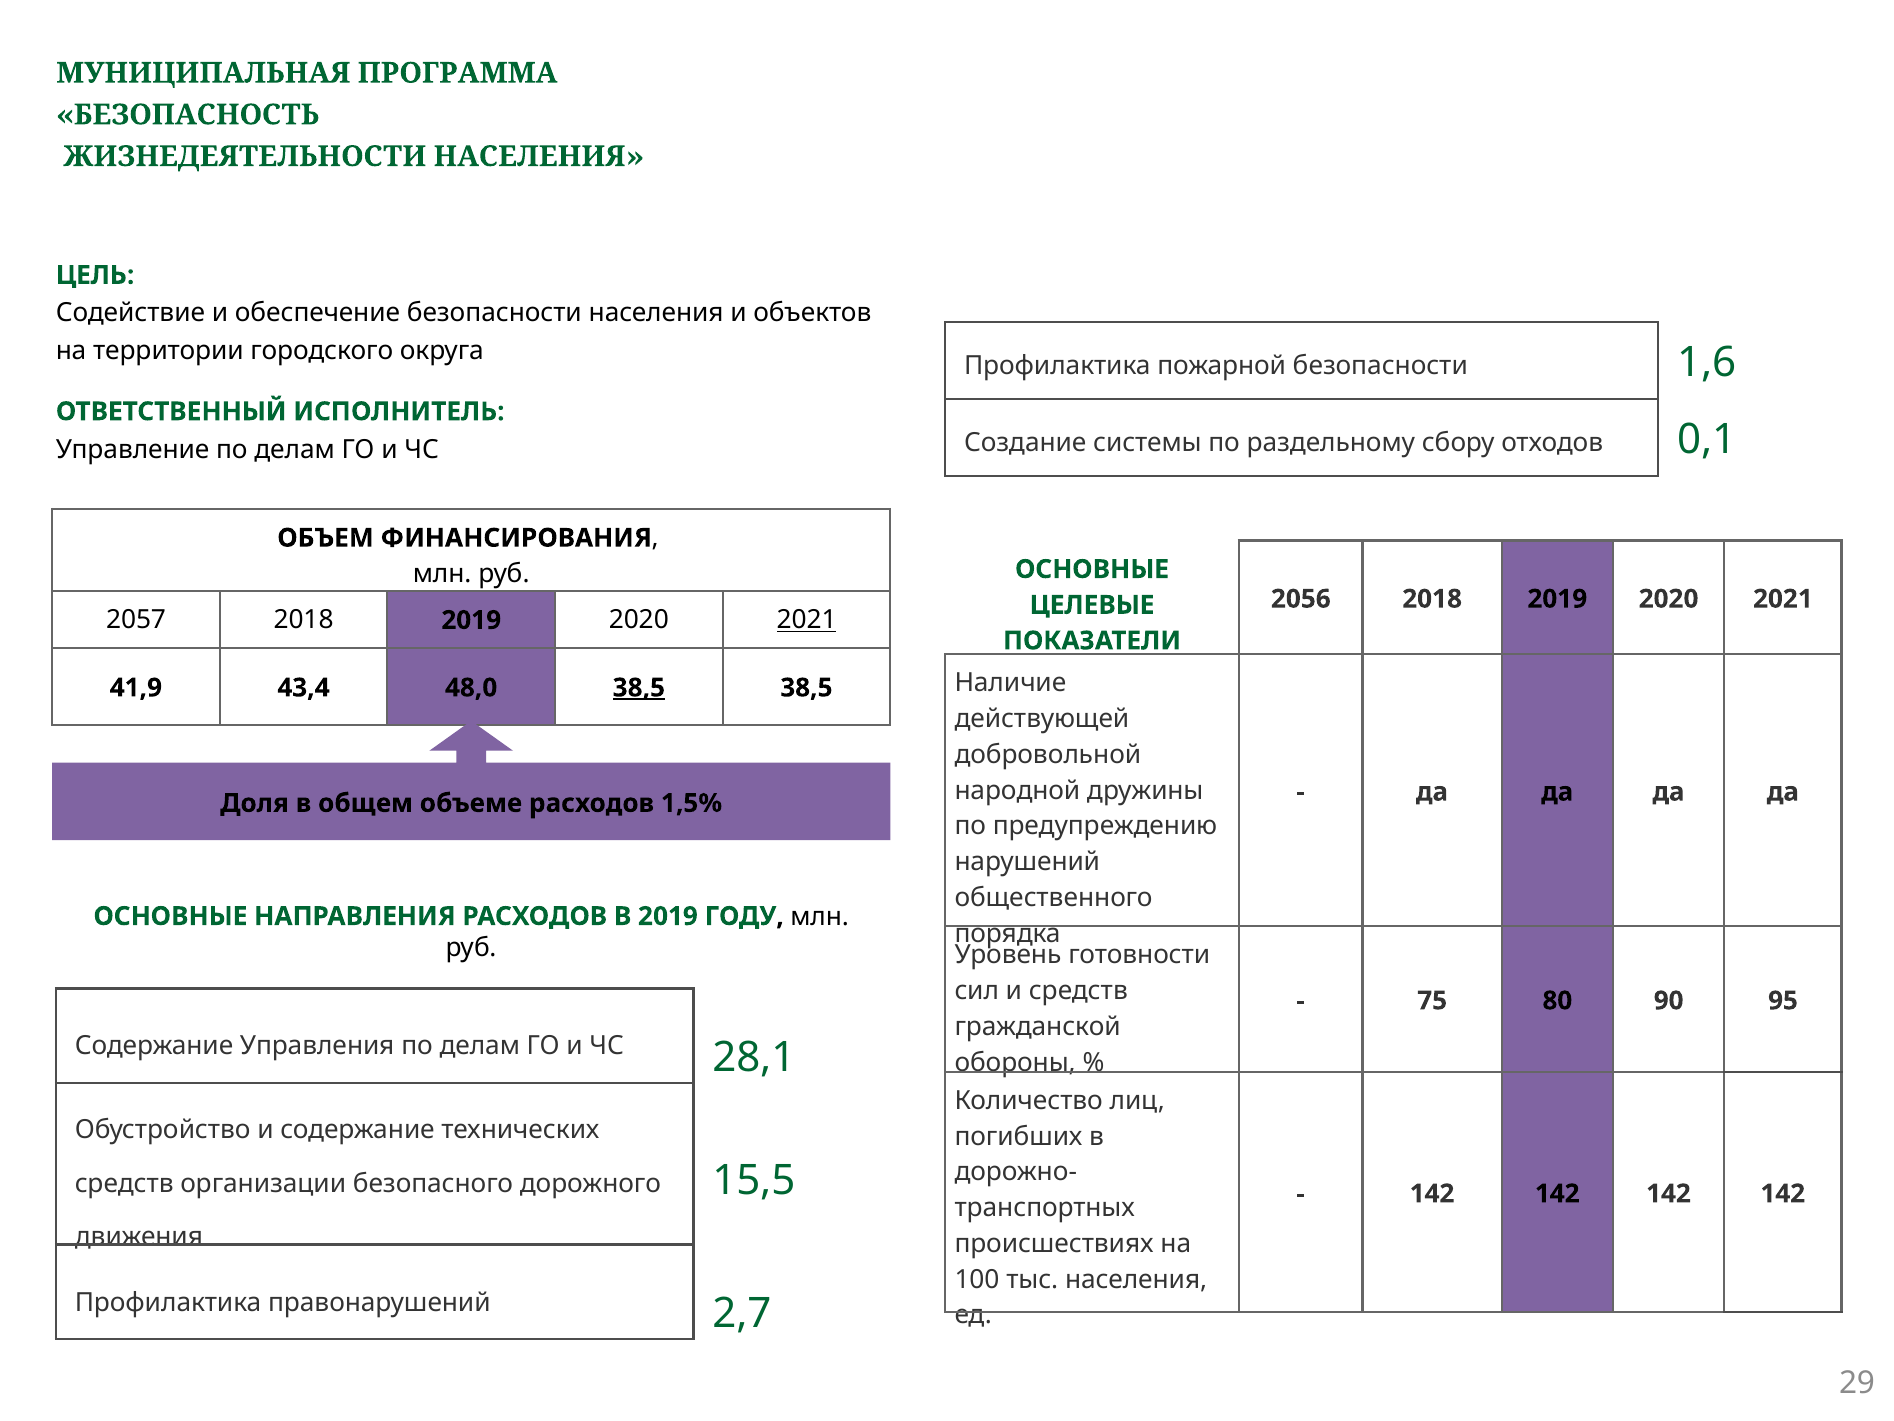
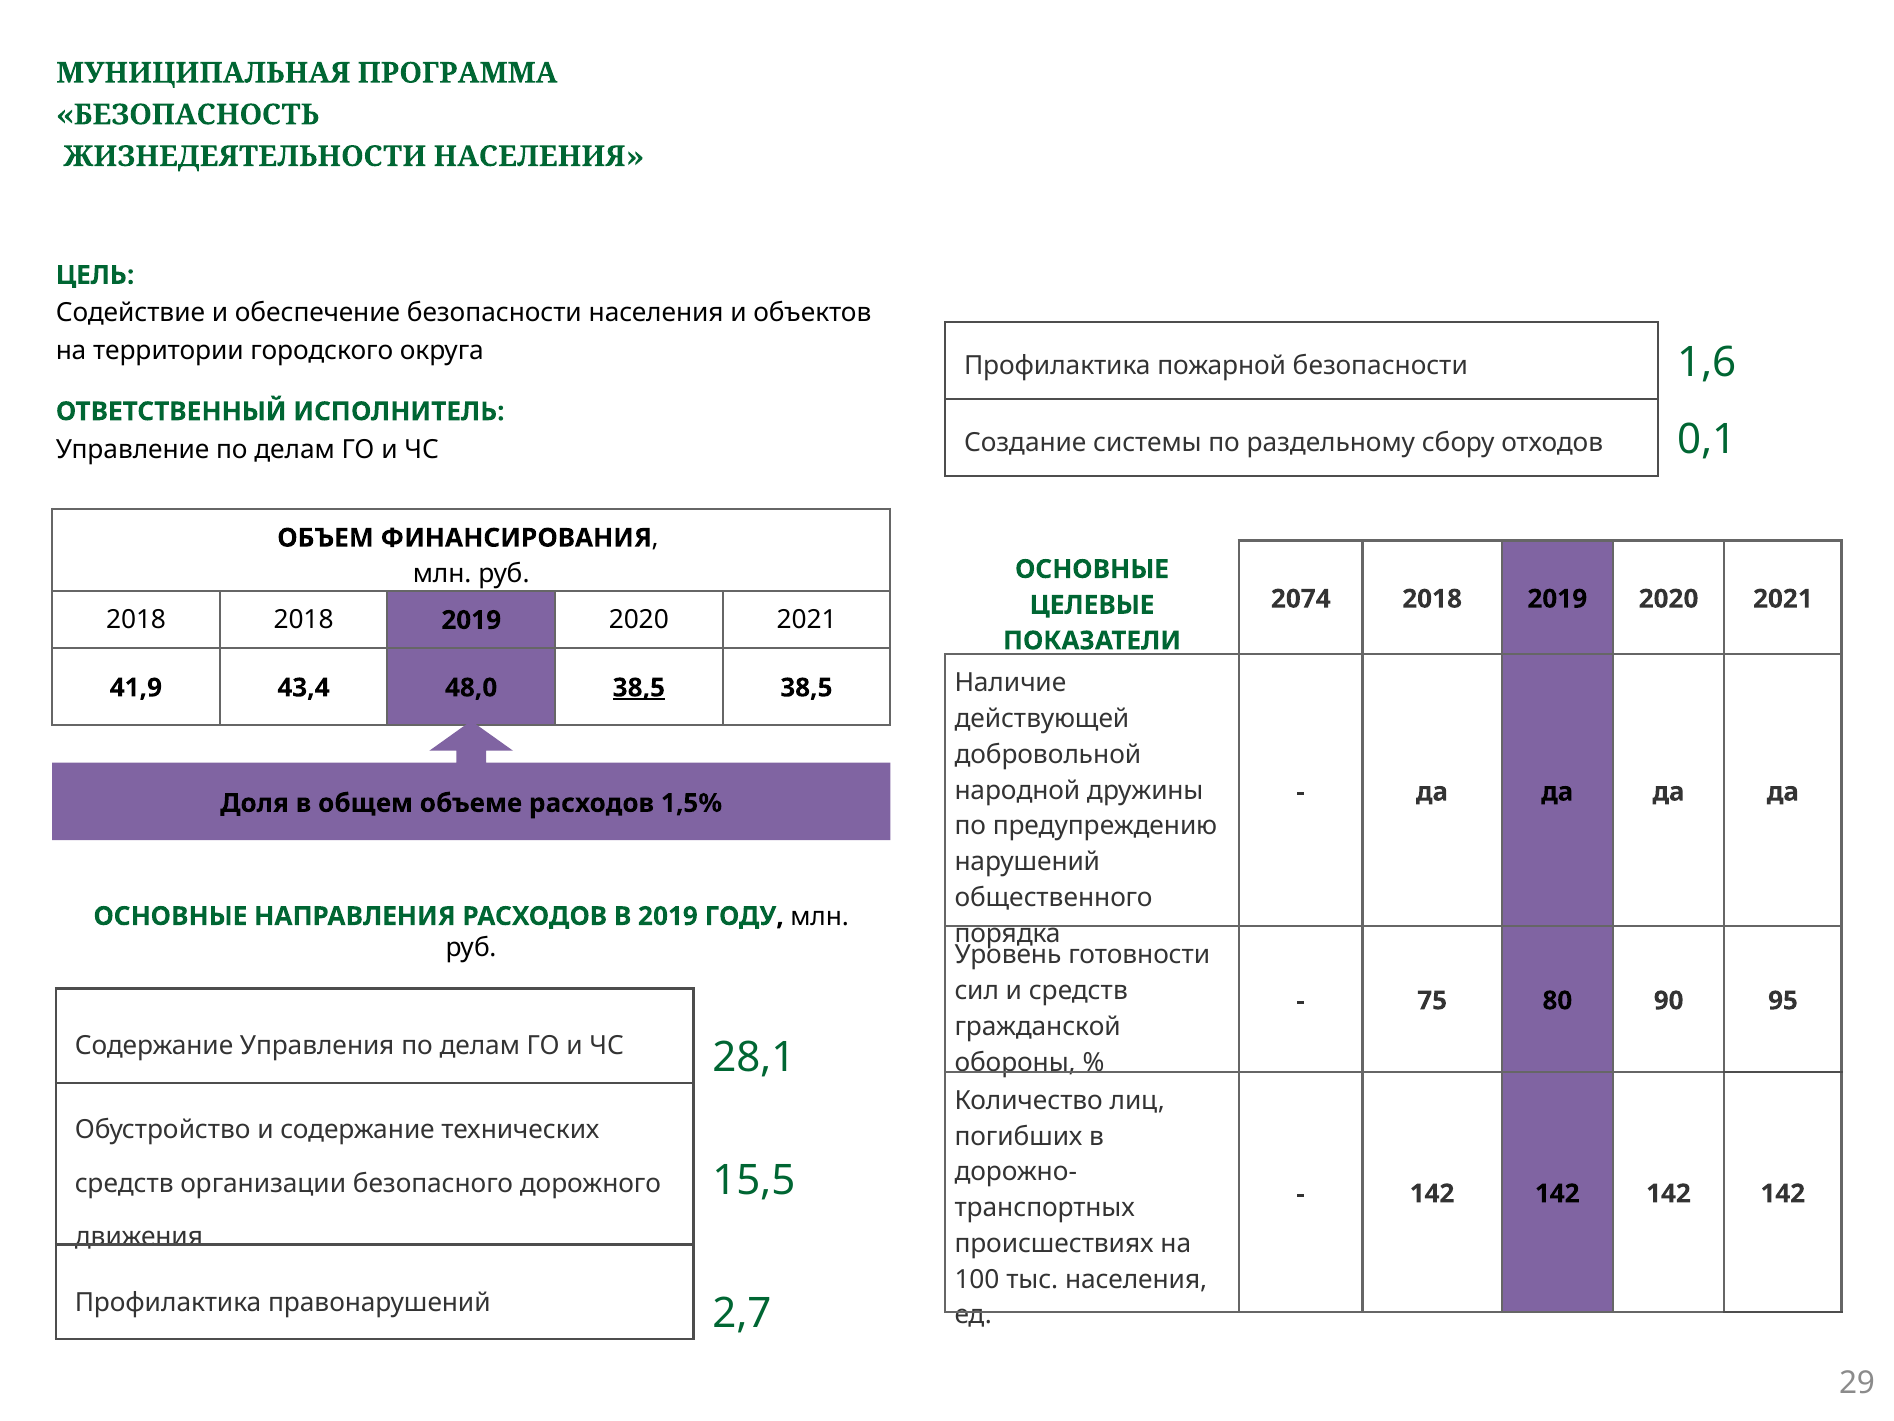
2056: 2056 -> 2074
2057 at (136, 620): 2057 -> 2018
2021 at (807, 620) underline: present -> none
